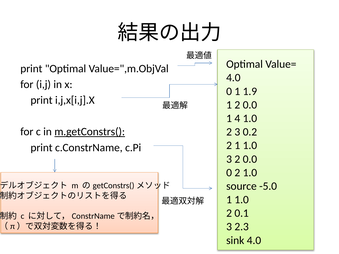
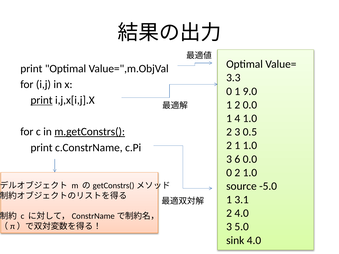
4.0 at (233, 78): 4.0 -> 3.3
1.9: 1.9 -> 9.0
print at (42, 100) underline: none -> present
0.2: 0.2 -> 0.5
3 2: 2 -> 6
1.0 at (242, 200): 1.0 -> 3.1
2 0.1: 0.1 -> 4.0
2.3: 2.3 -> 5.0
